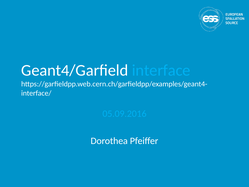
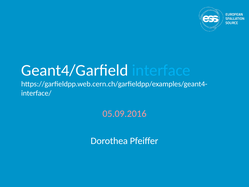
05.09.2016 colour: light blue -> pink
